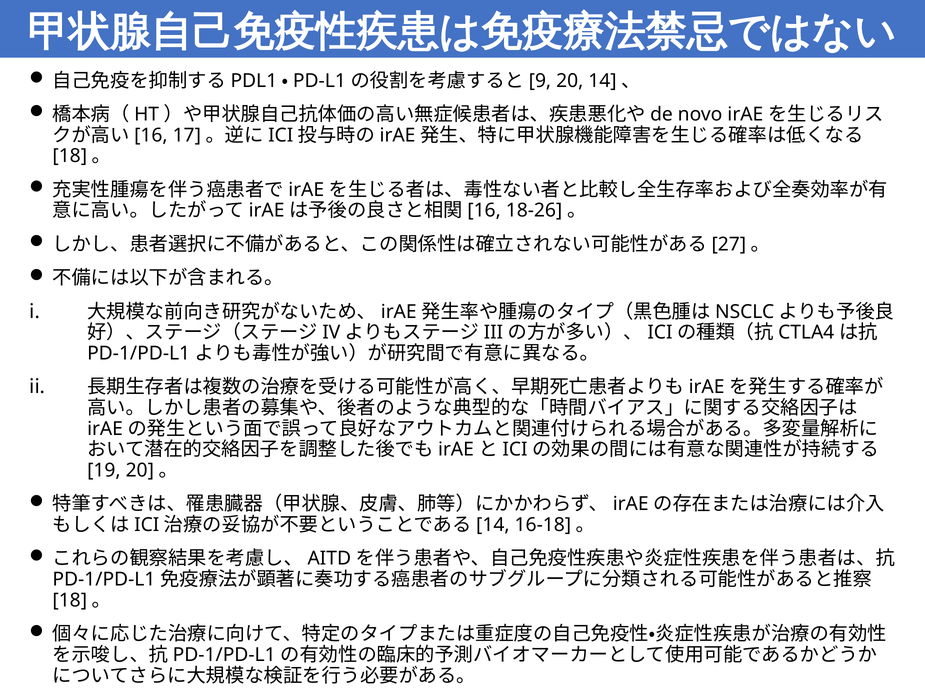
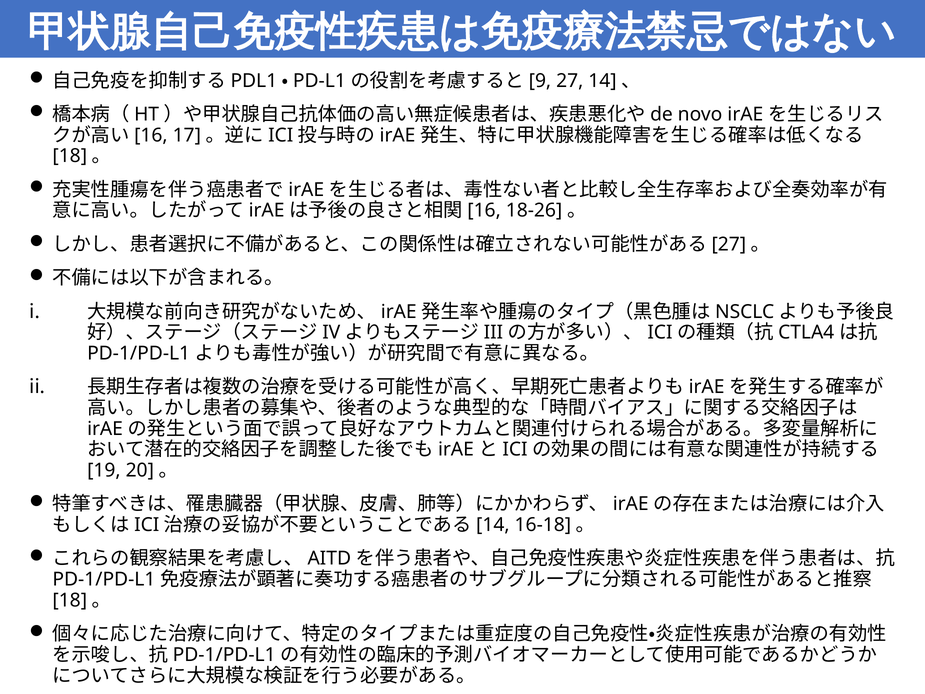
20: 20 -> 27
